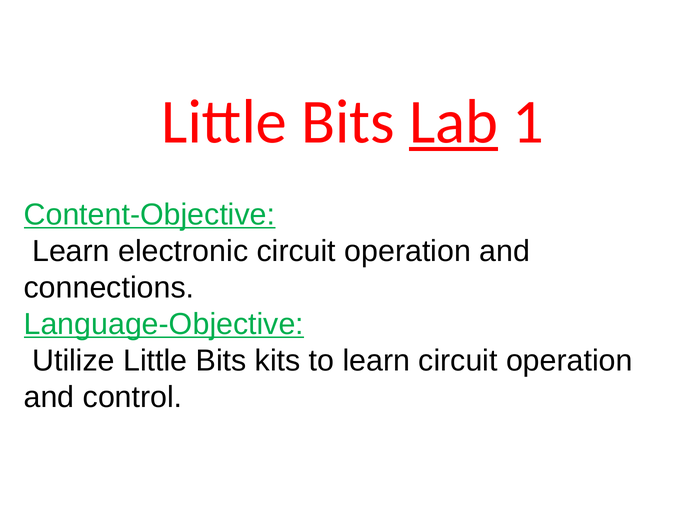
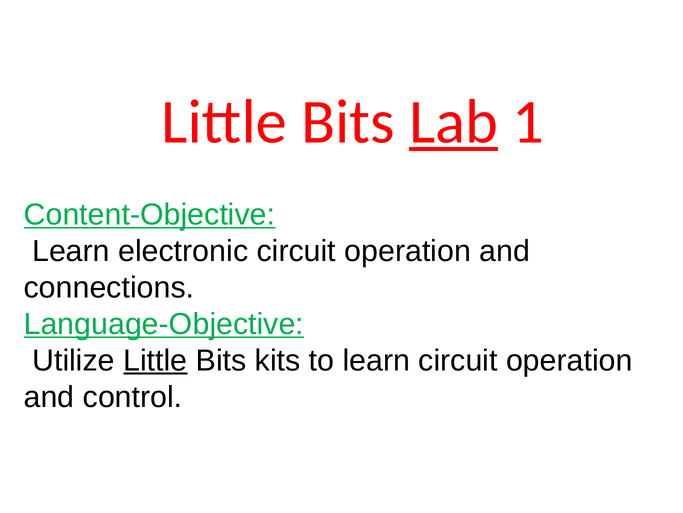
Little at (155, 360) underline: none -> present
